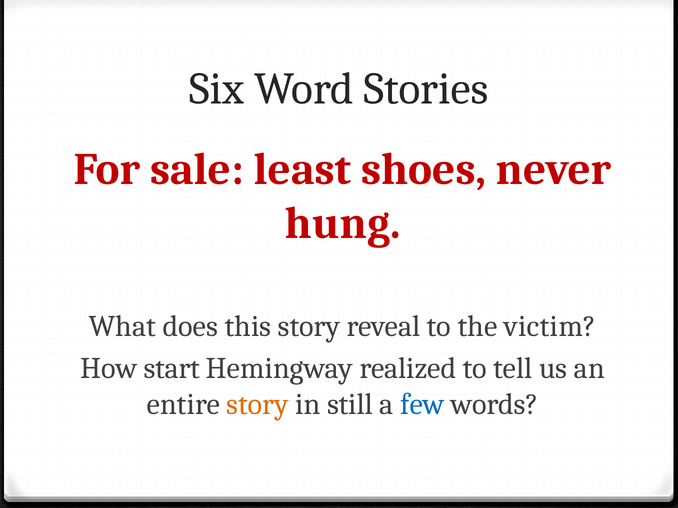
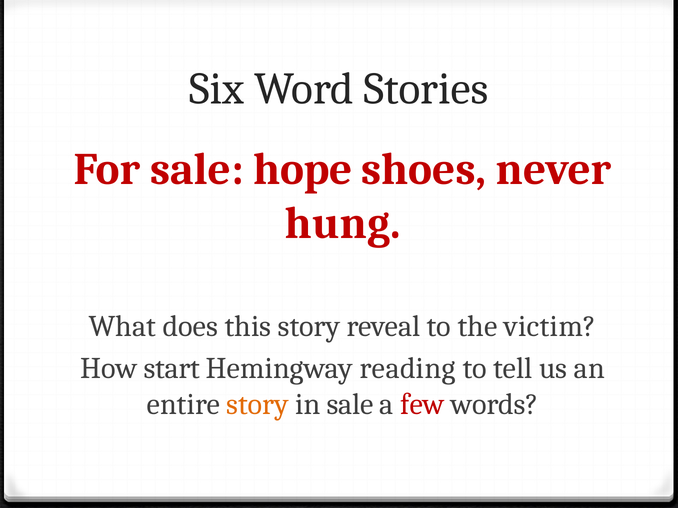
least: least -> hope
realized: realized -> reading
in still: still -> sale
few colour: blue -> red
